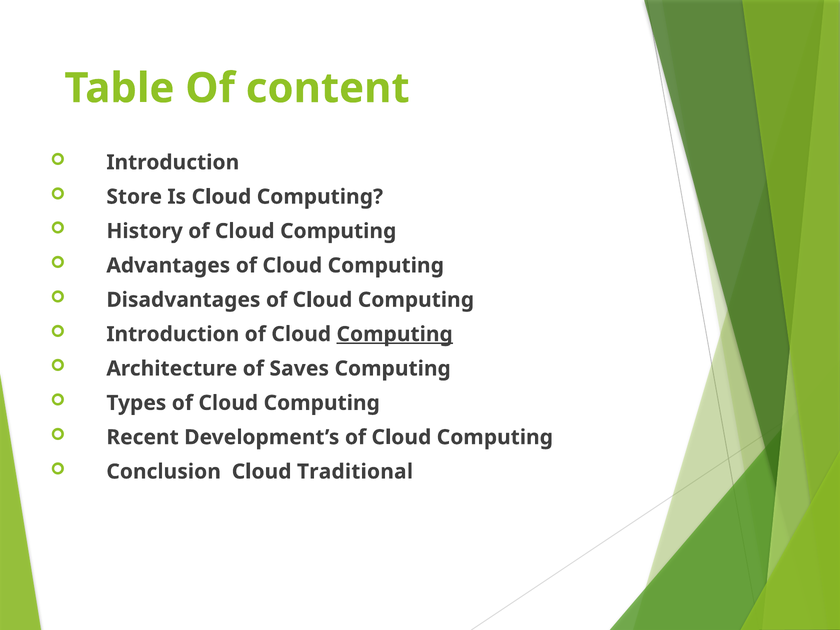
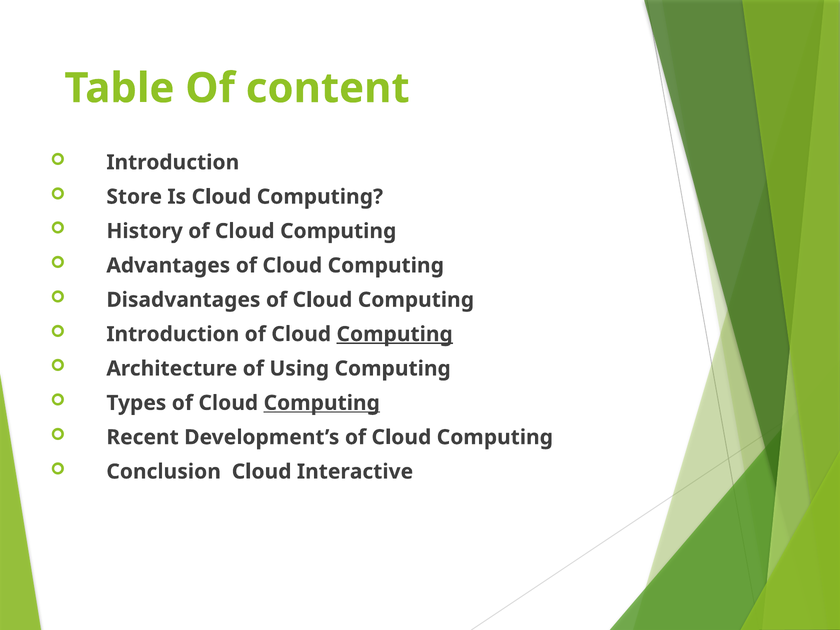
Saves: Saves -> Using
Computing at (322, 403) underline: none -> present
Traditional: Traditional -> Interactive
